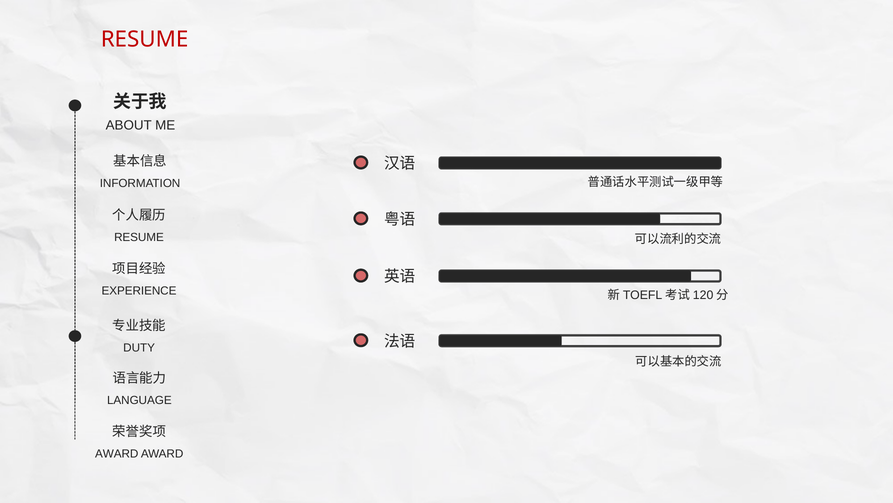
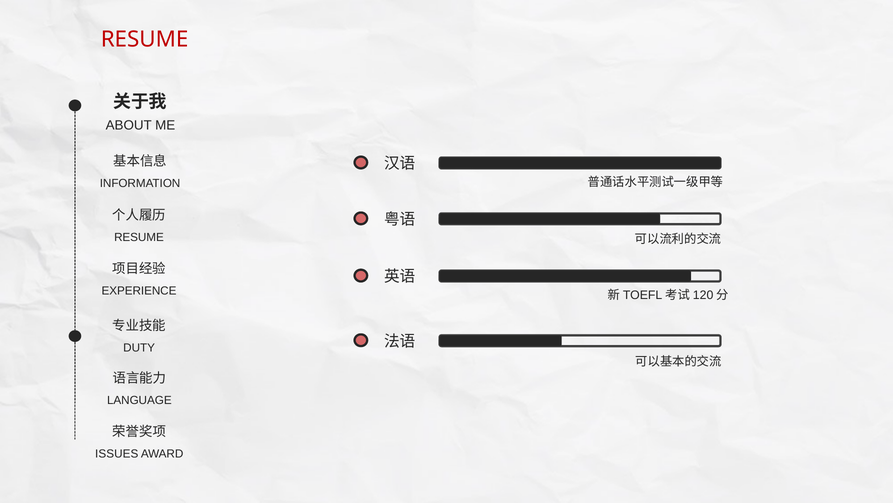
AWARD at (117, 453): AWARD -> ISSUES
